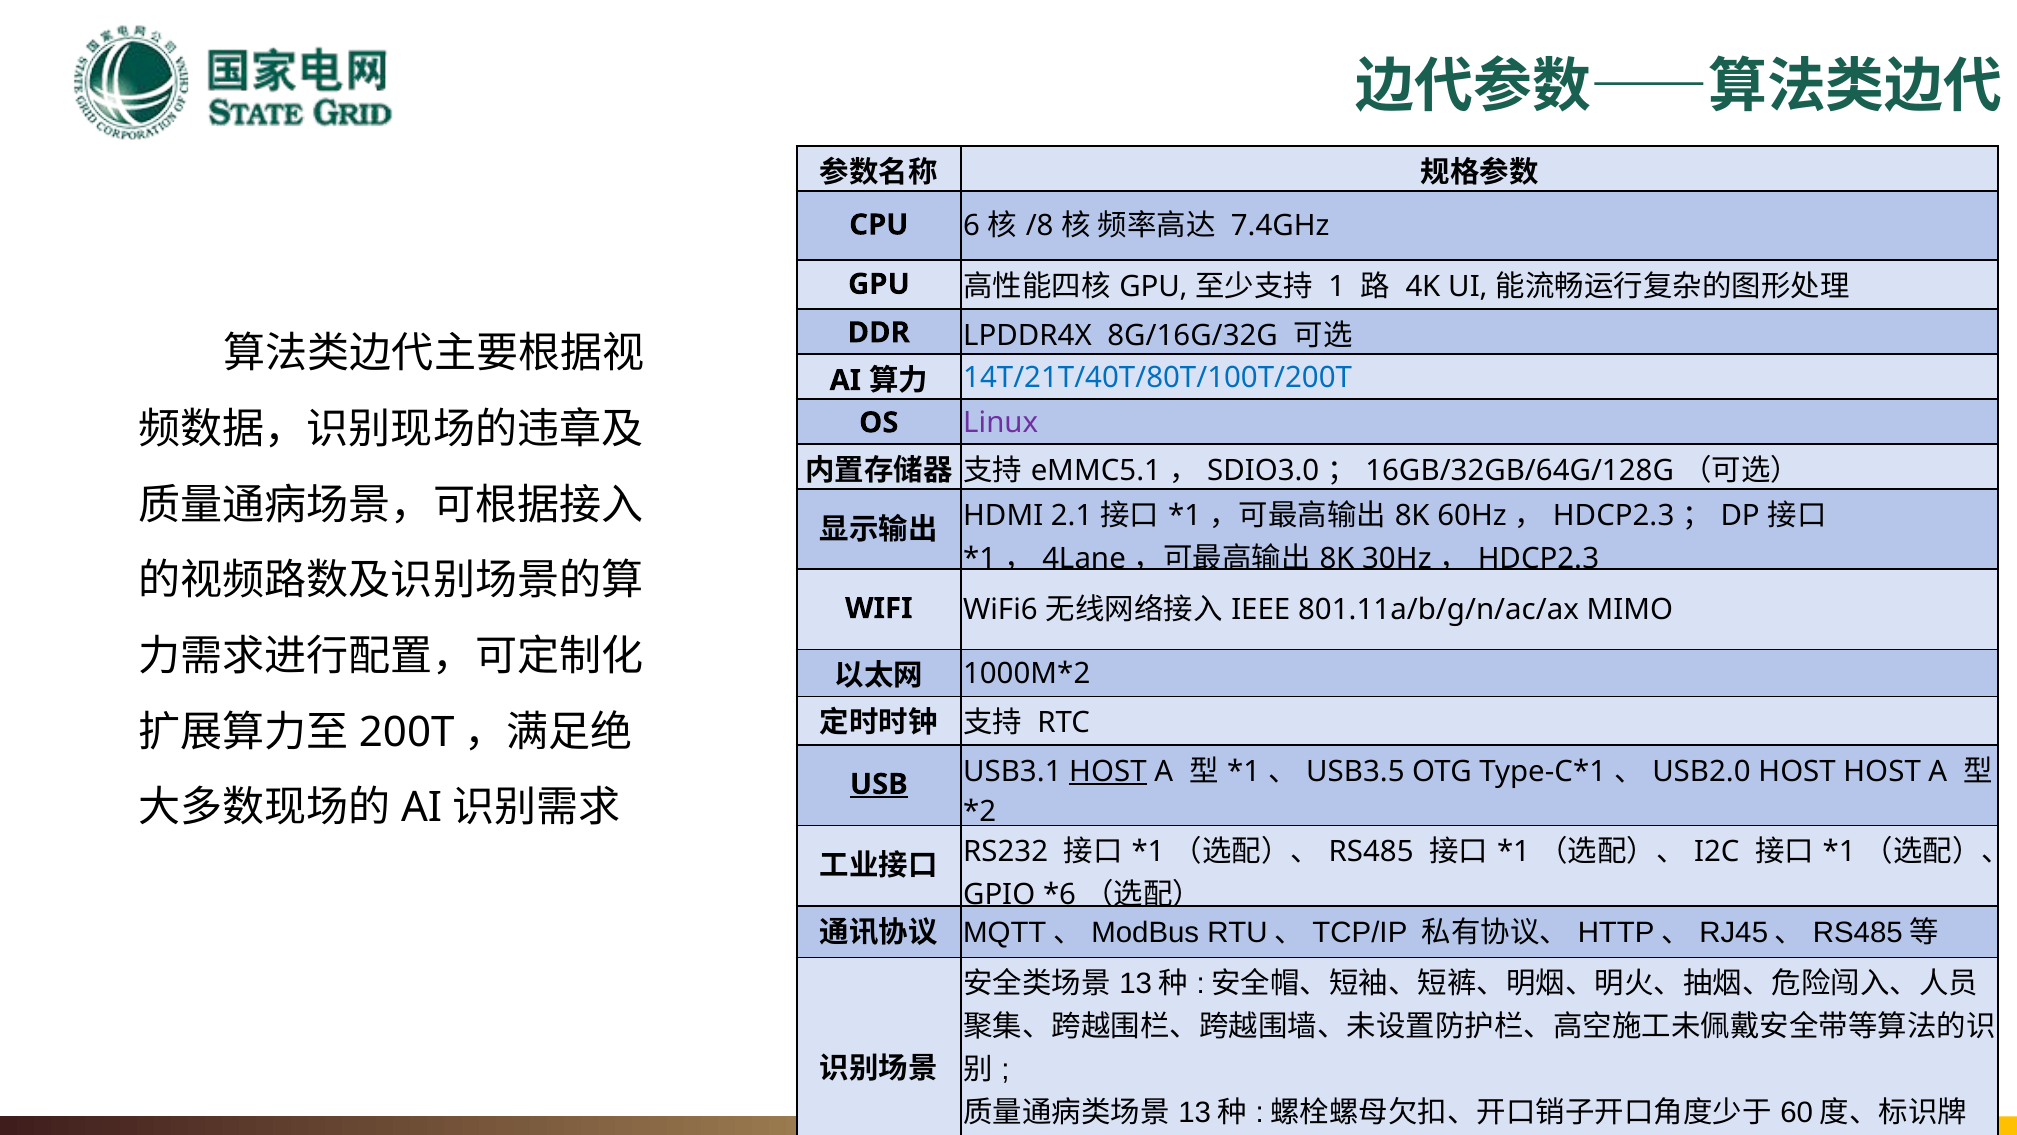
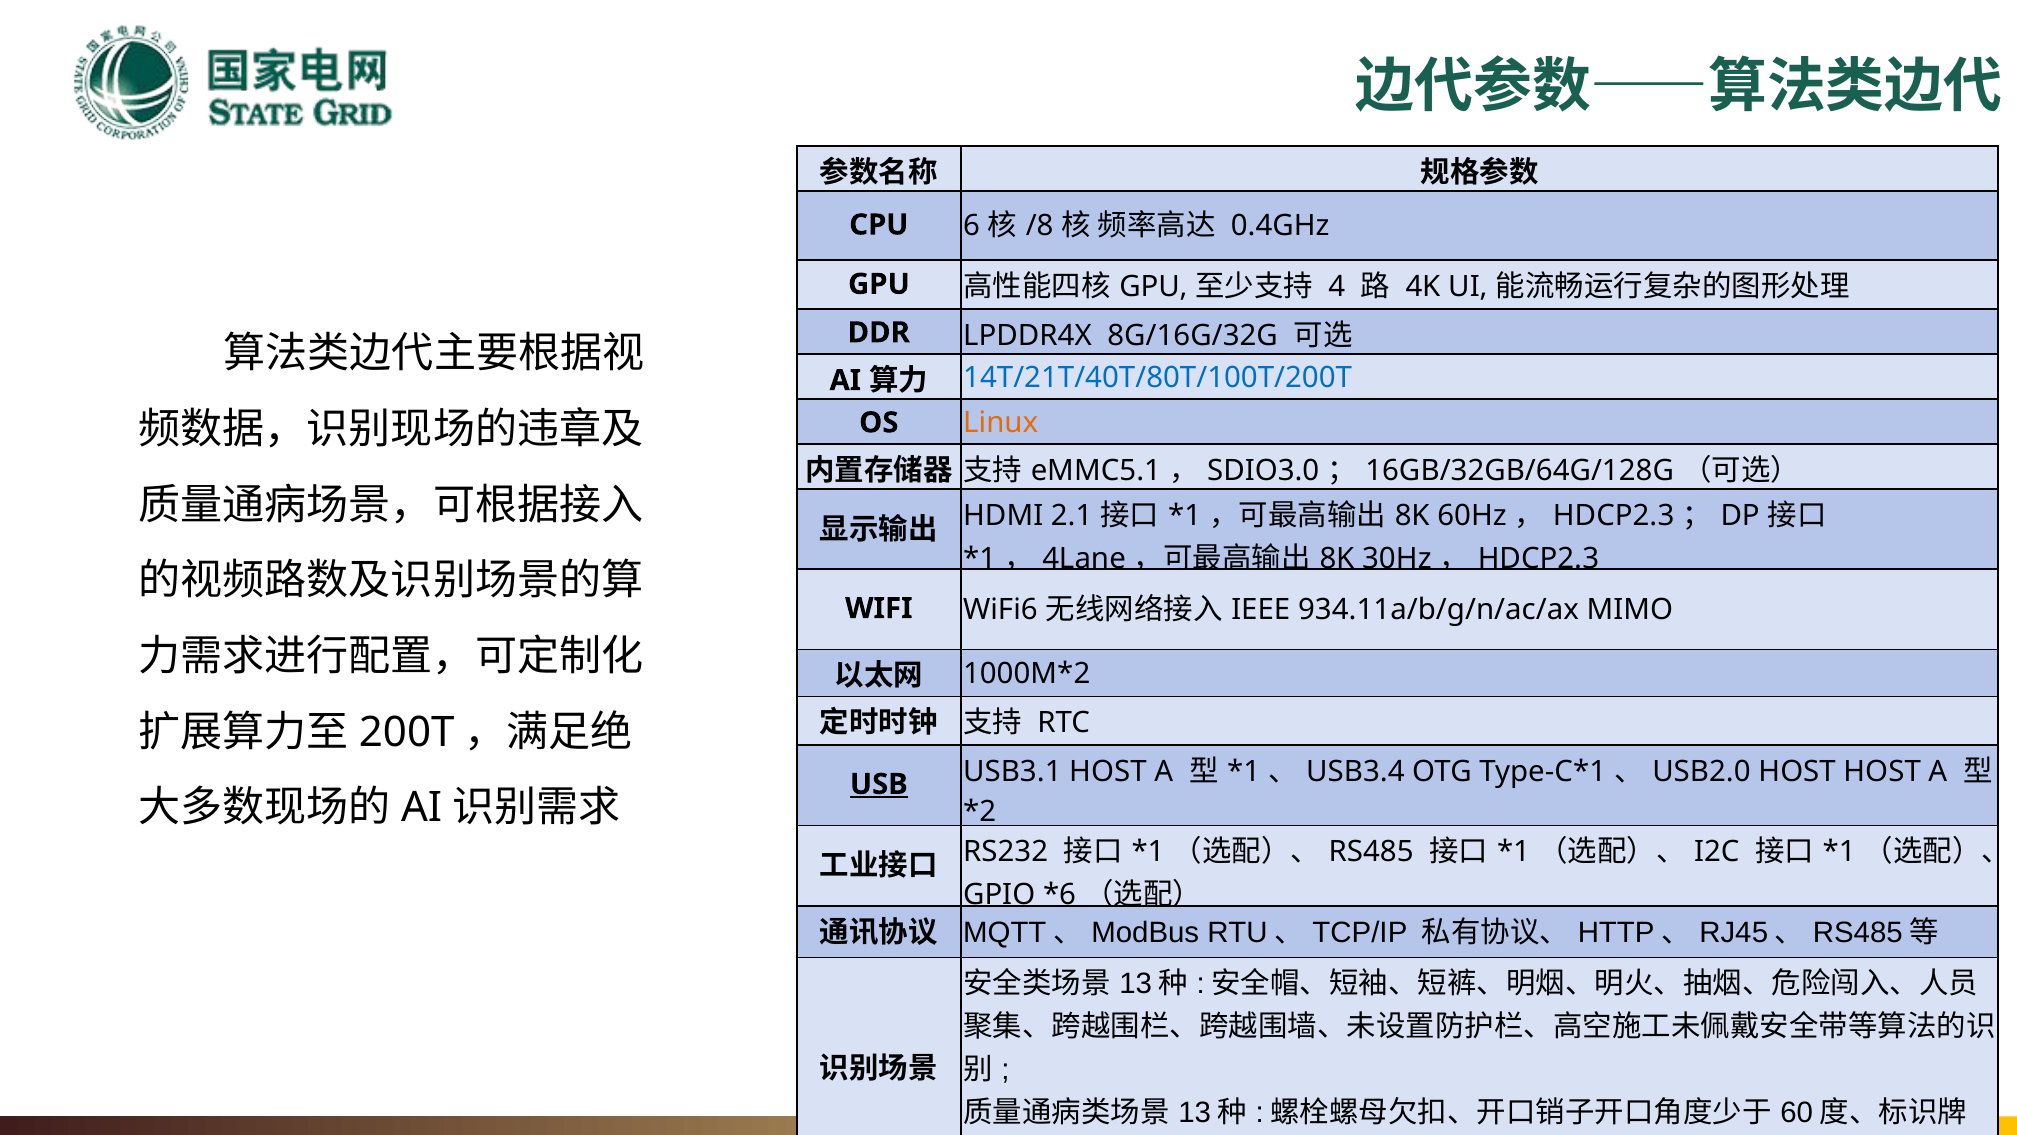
7.4GHz: 7.4GHz -> 0.4GHz
1: 1 -> 4
Linux colour: purple -> orange
801.11a/b/g/n/ac/ax: 801.11a/b/g/n/ac/ax -> 934.11a/b/g/n/ac/ax
HOST at (1108, 771) underline: present -> none
USB3.5: USB3.5 -> USB3.4
